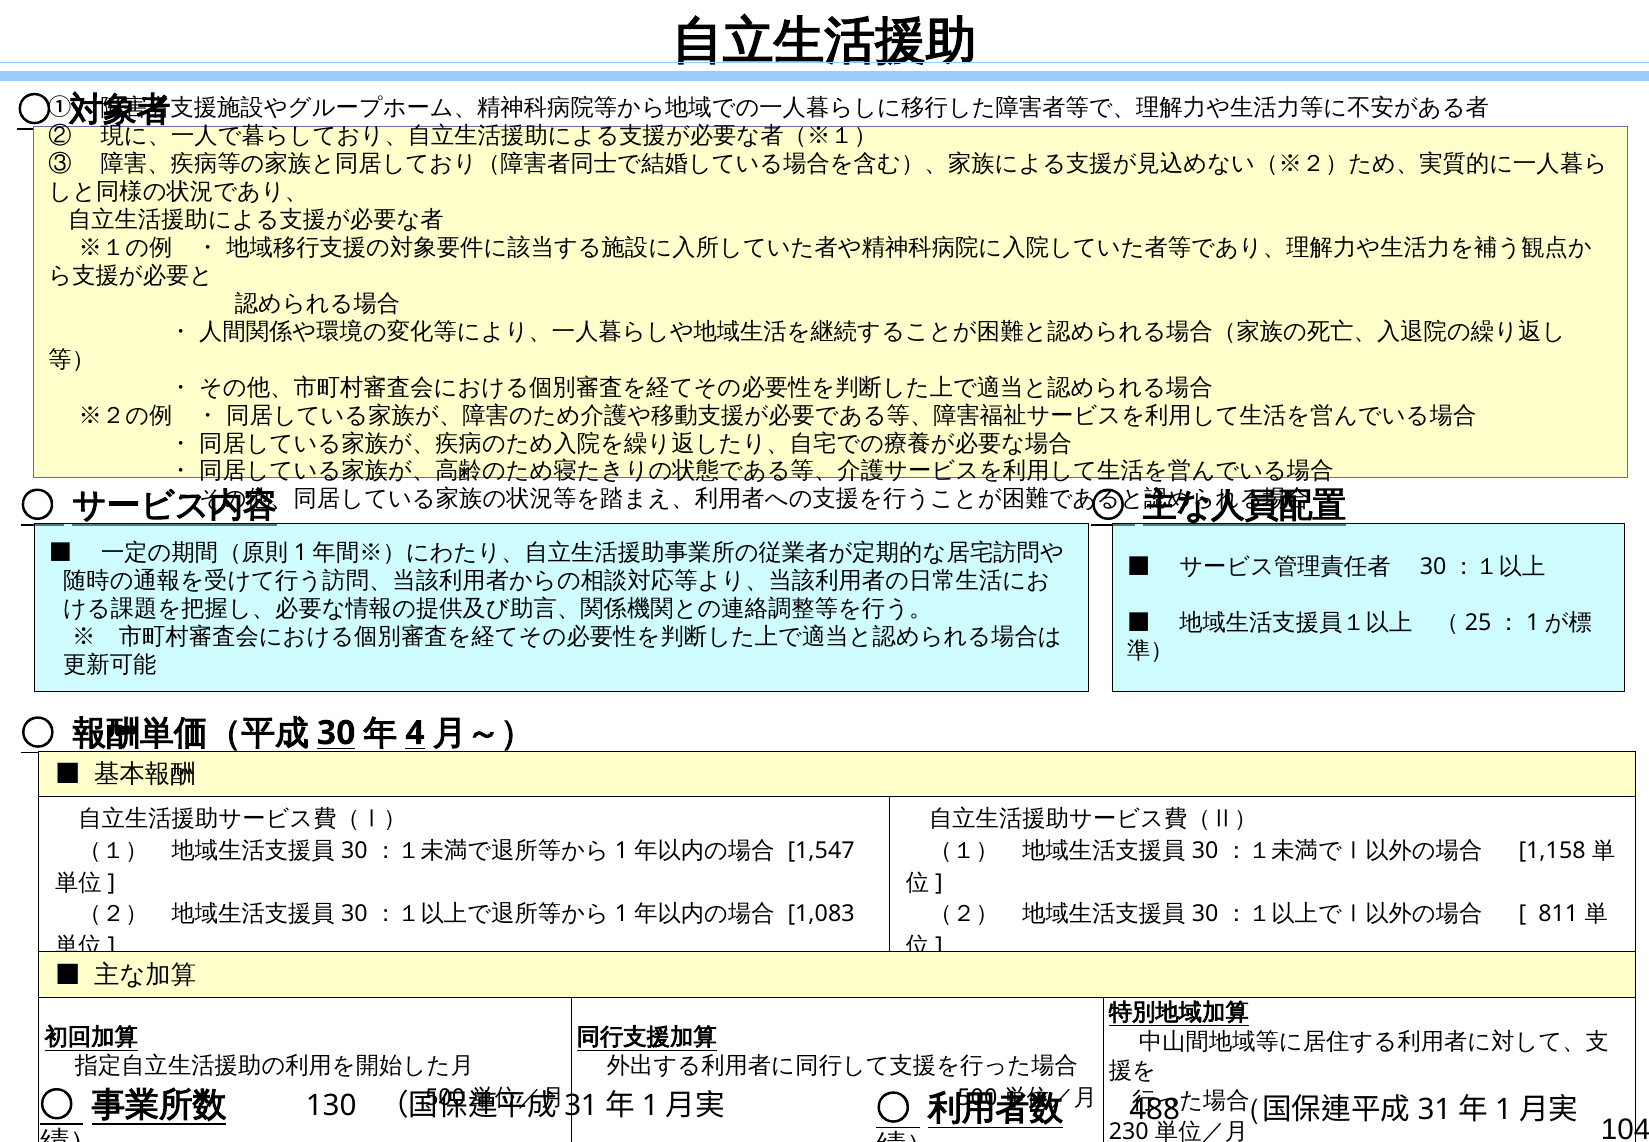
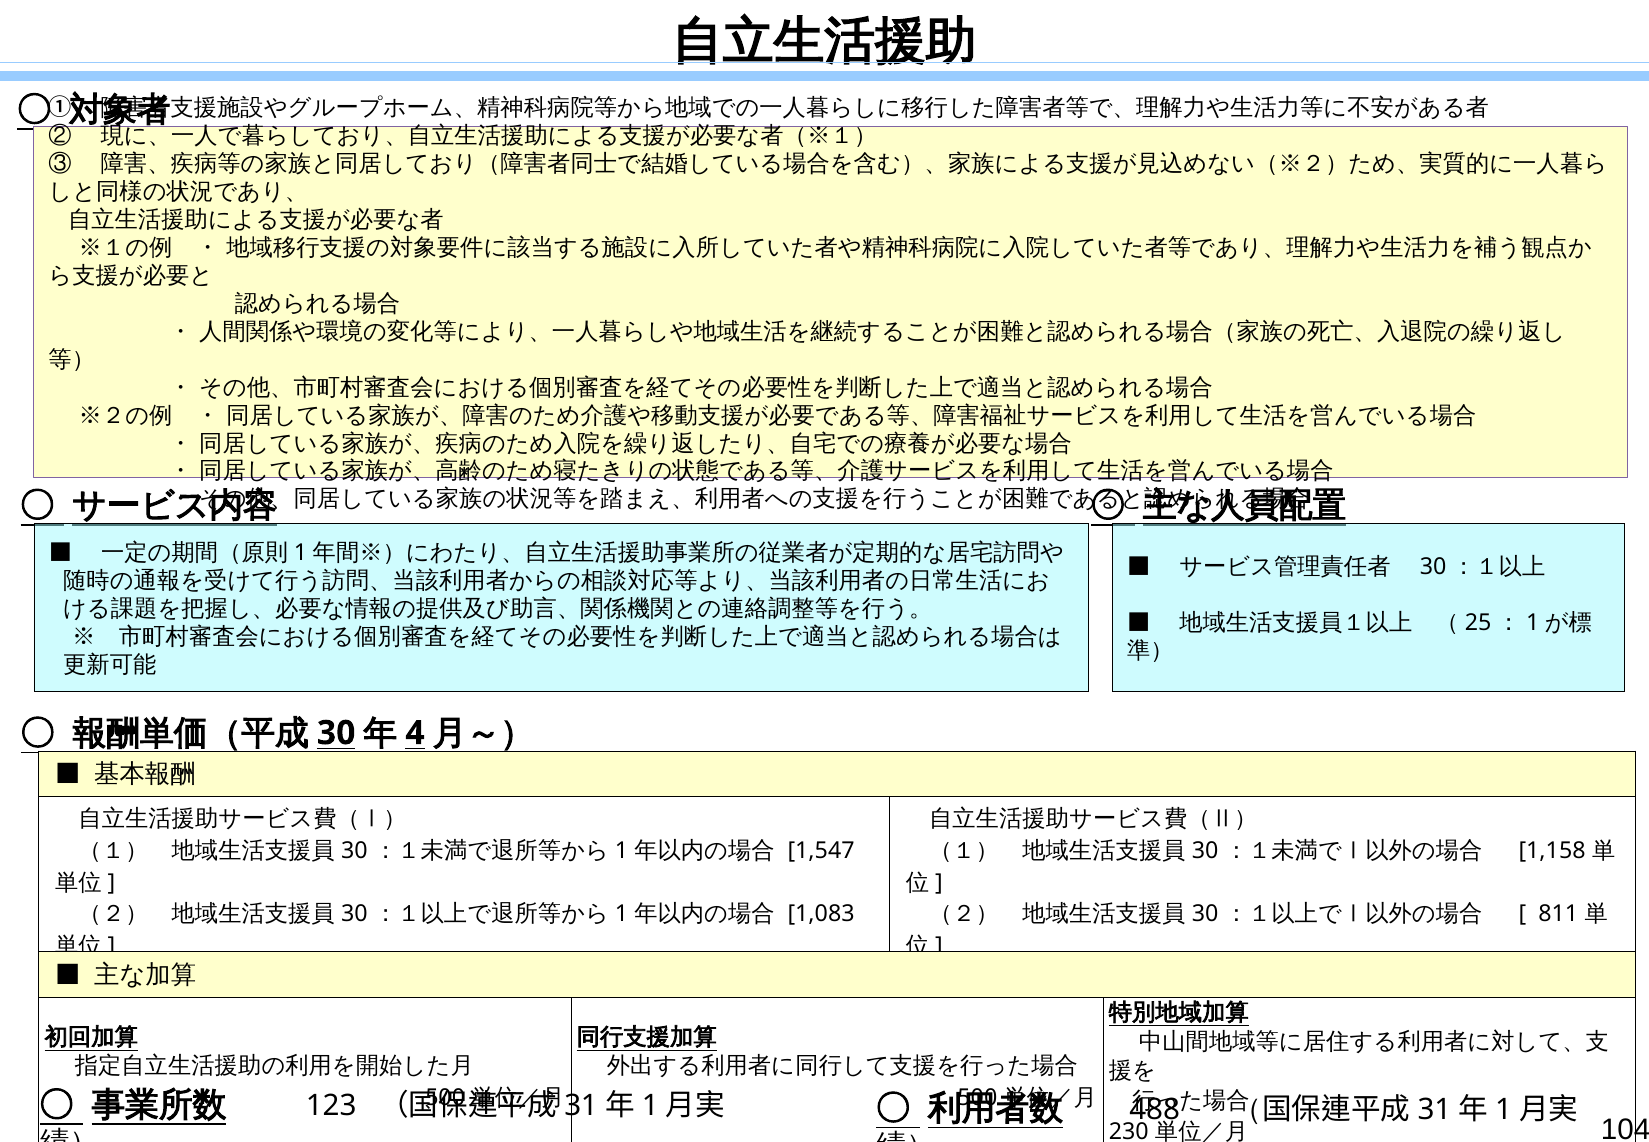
130: 130 -> 123
